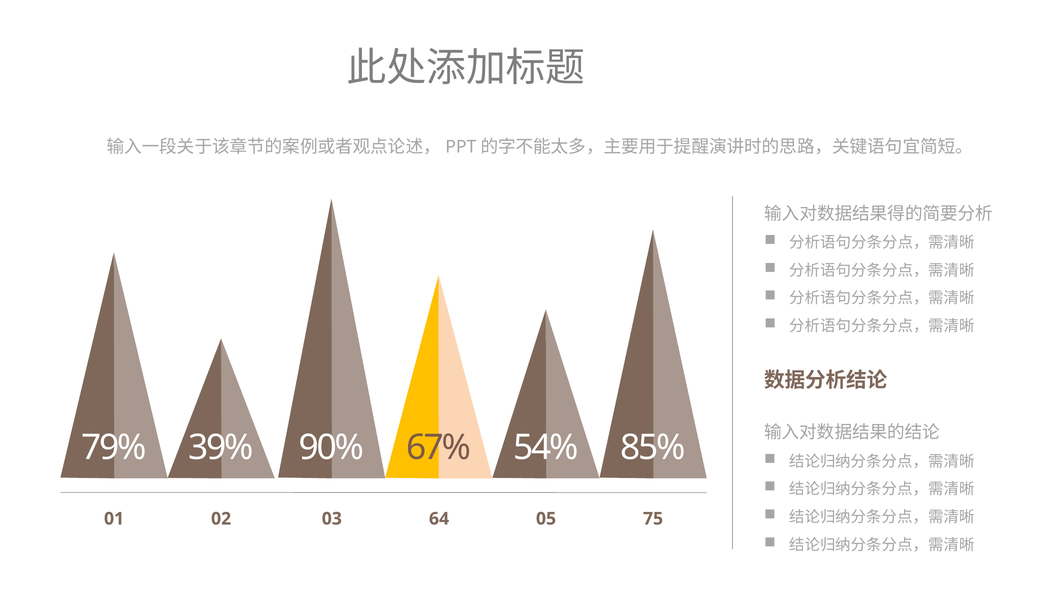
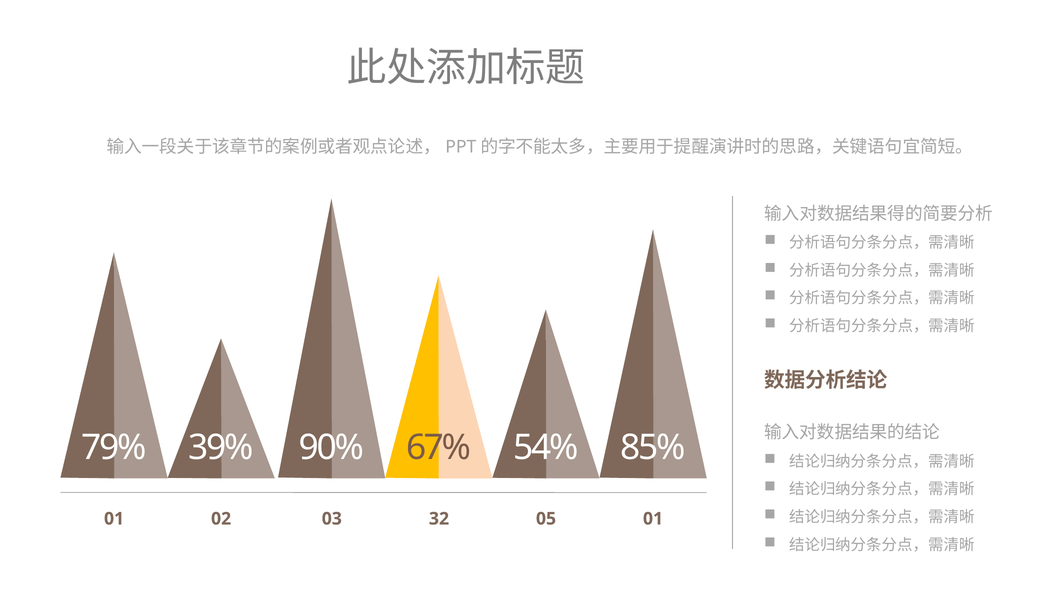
64: 64 -> 32
05 75: 75 -> 01
